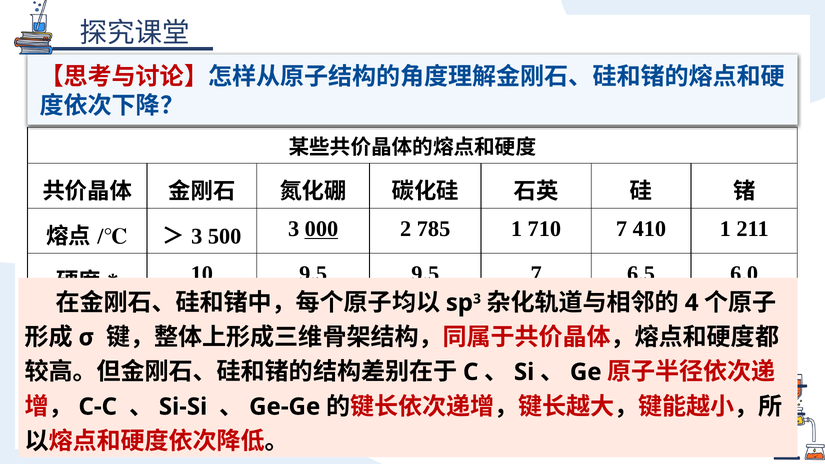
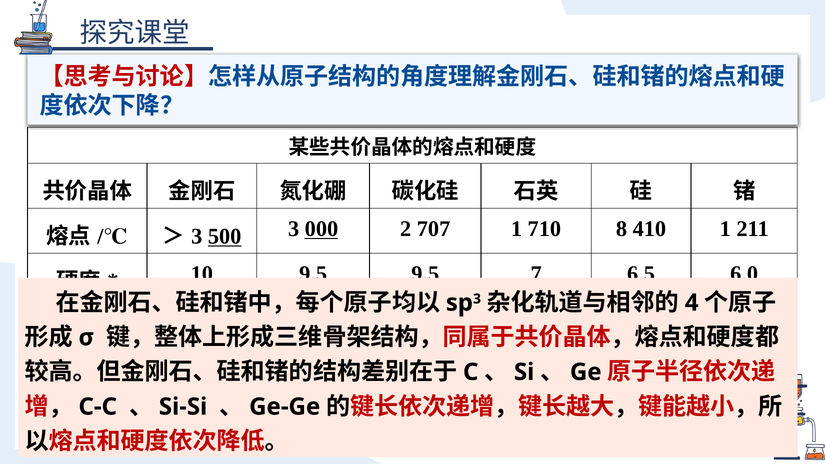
500 underline: none -> present
785: 785 -> 707
710 7: 7 -> 8
